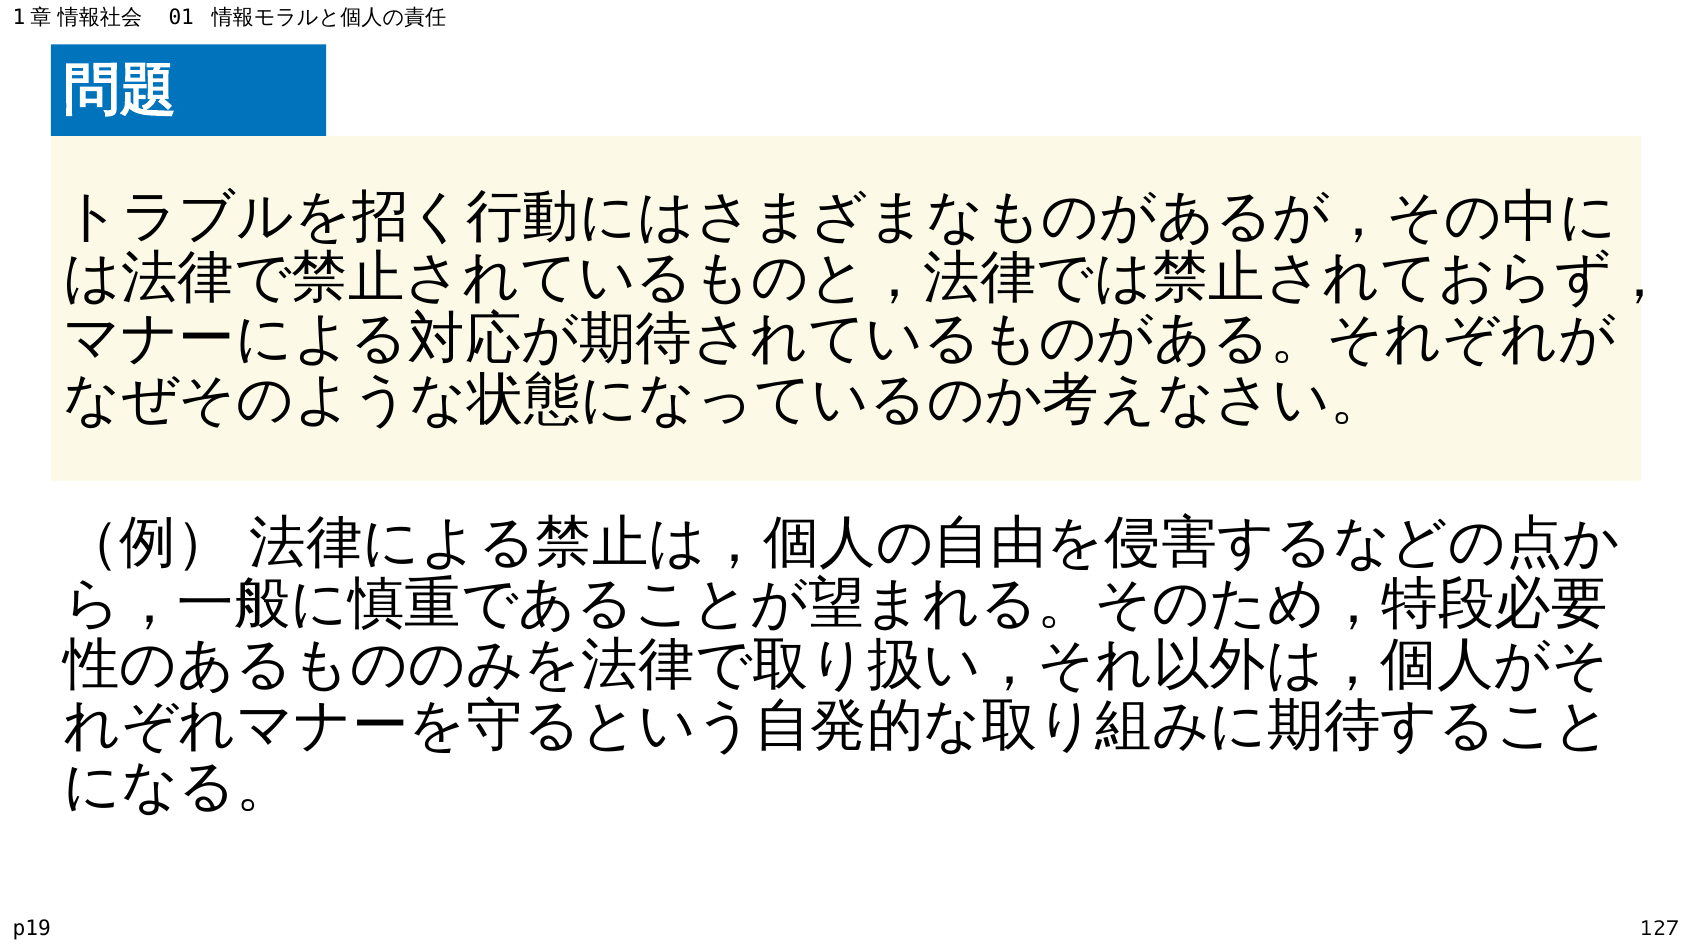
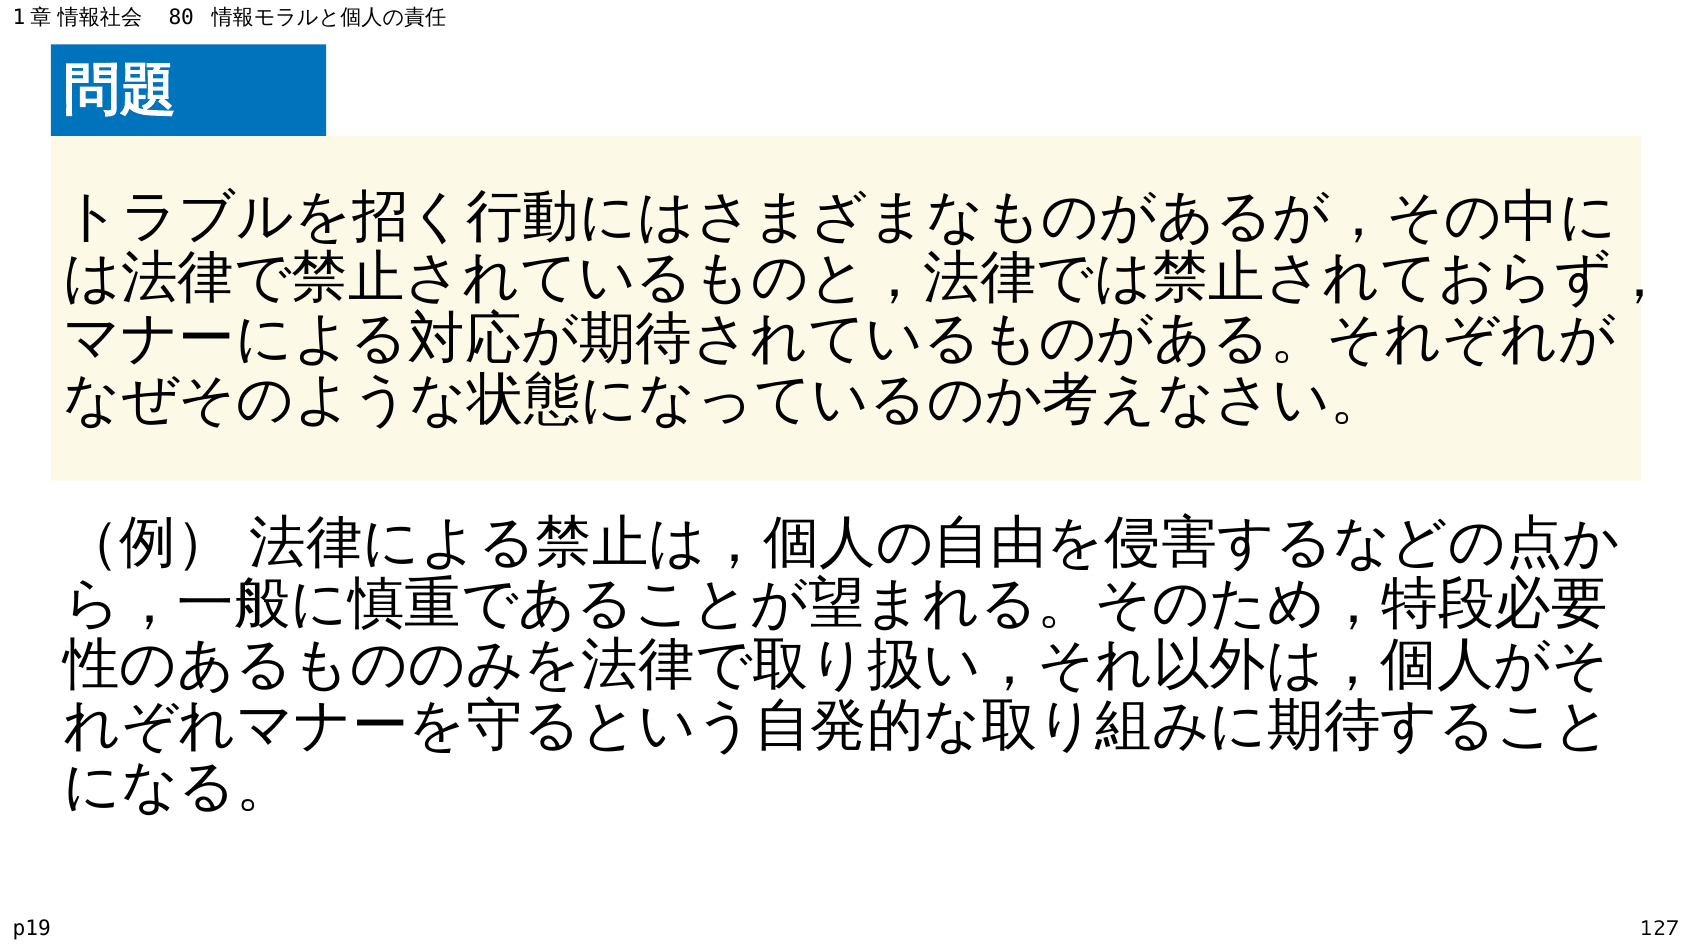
01: 01 -> 80
